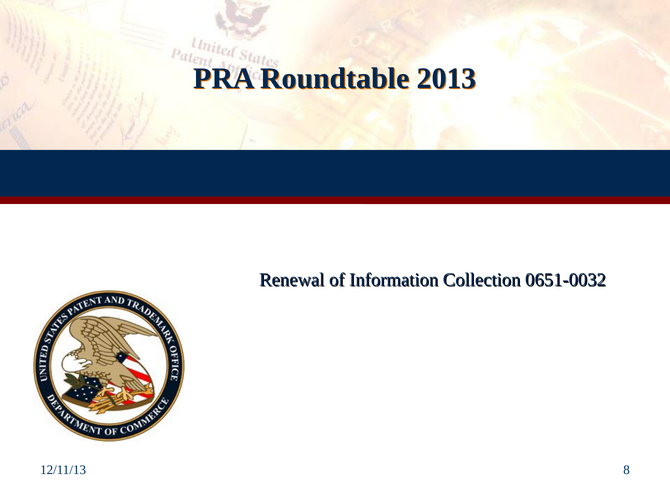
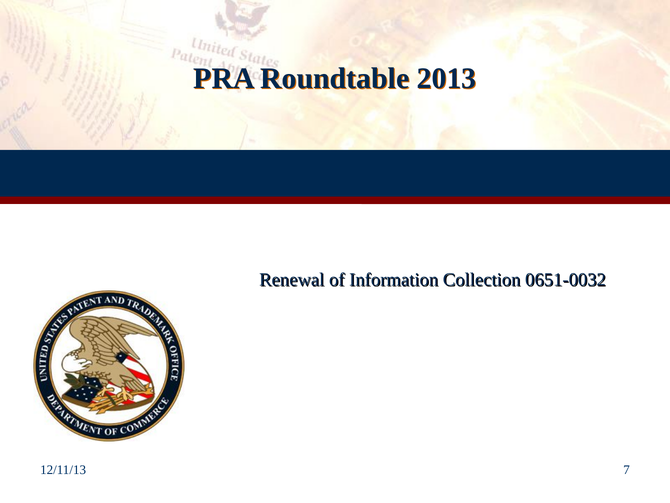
8: 8 -> 7
